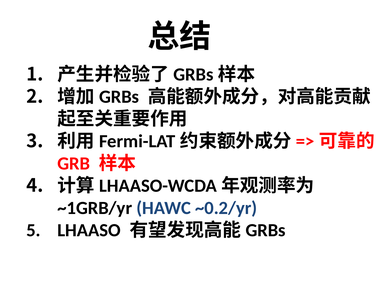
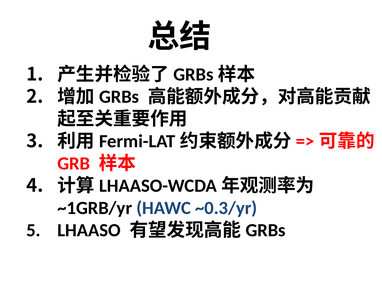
~0.2/yr: ~0.2/yr -> ~0.3/yr
